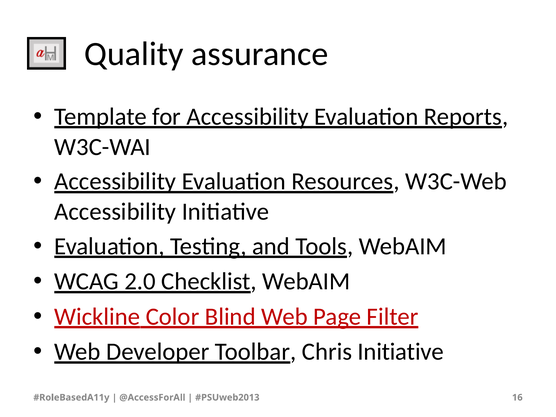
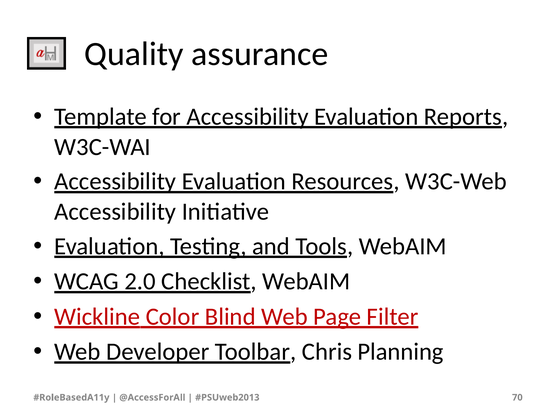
Chris Initiative: Initiative -> Planning
16: 16 -> 70
